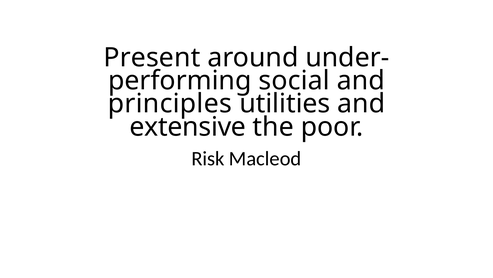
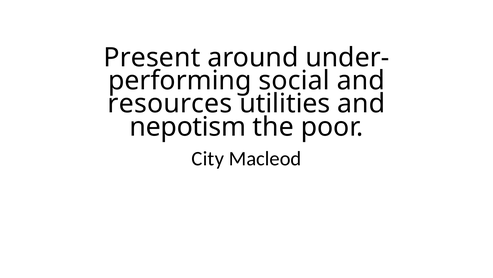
principles: principles -> resources
extensive: extensive -> nepotism
Risk: Risk -> City
